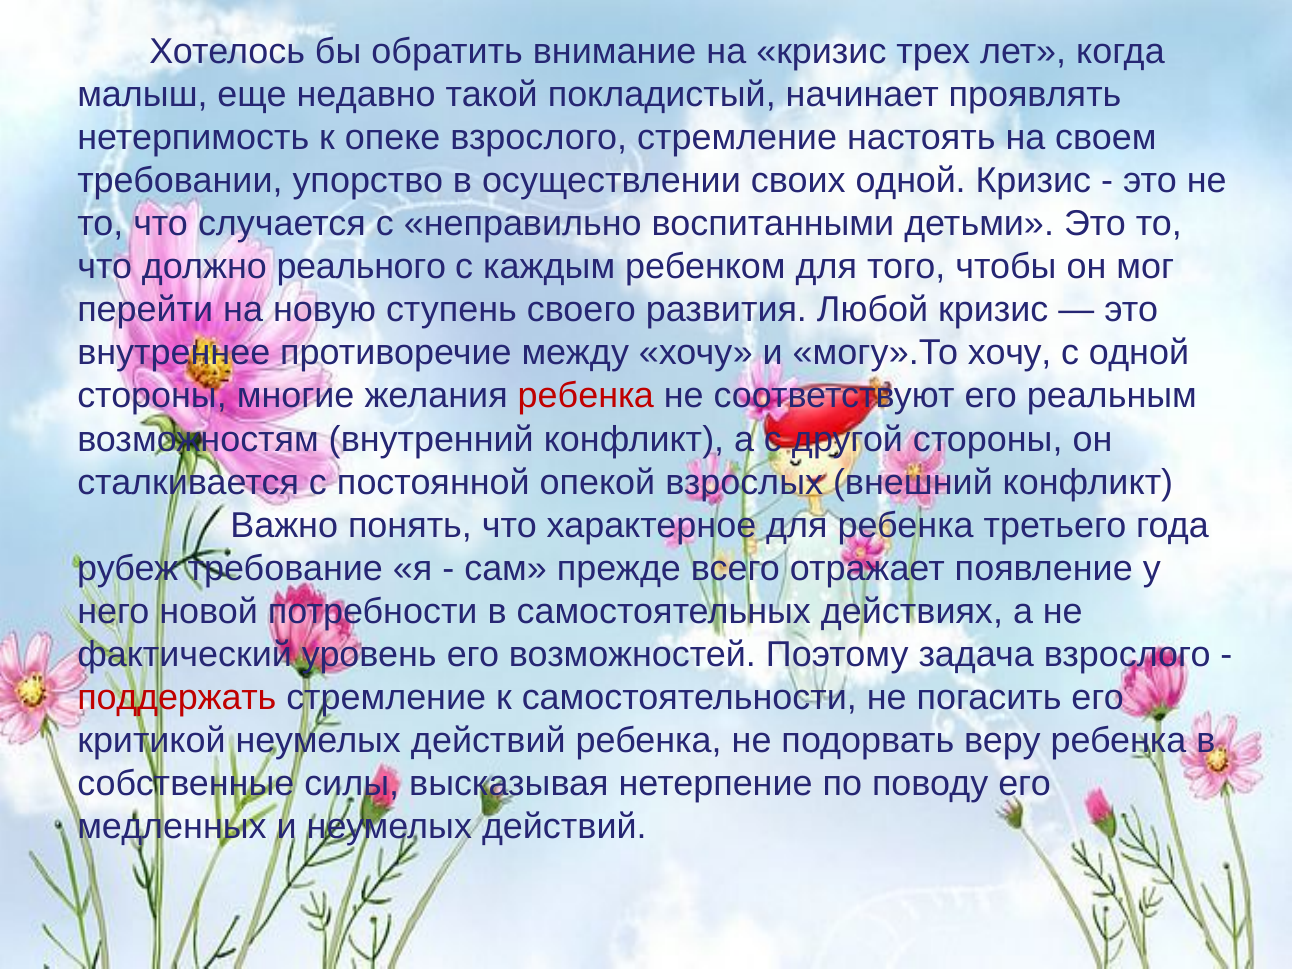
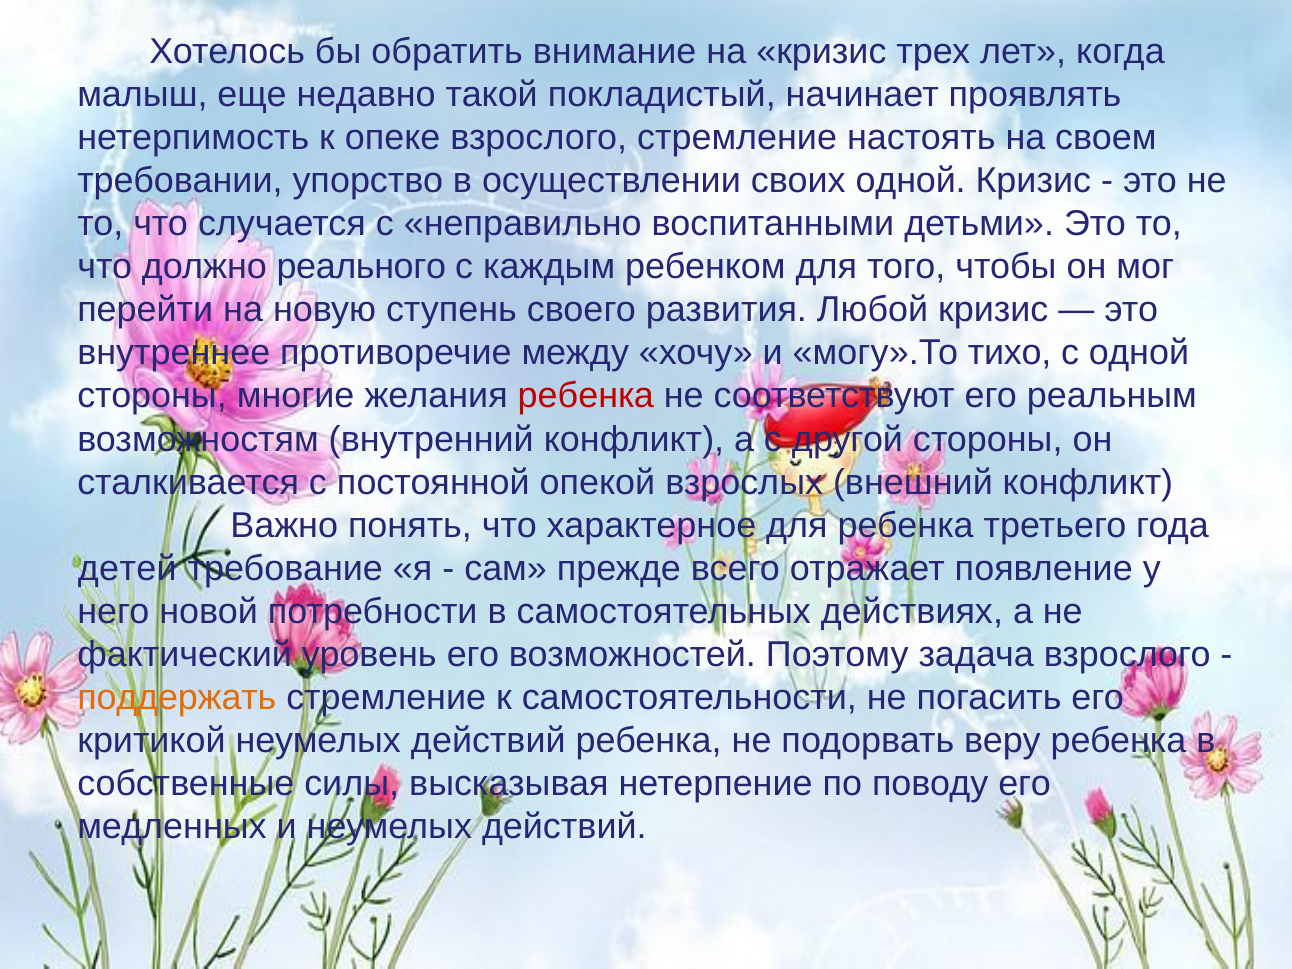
могу».То хочу: хочу -> тихо
рубеж: рубеж -> детей
поддержать colour: red -> orange
